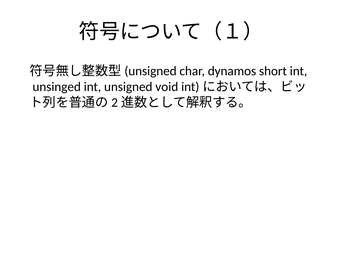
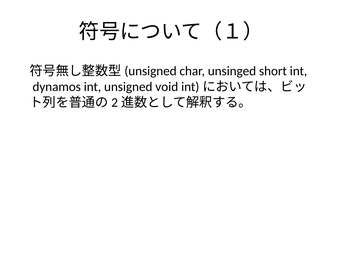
dynamos: dynamos -> unsinged
unsinged: unsinged -> dynamos
